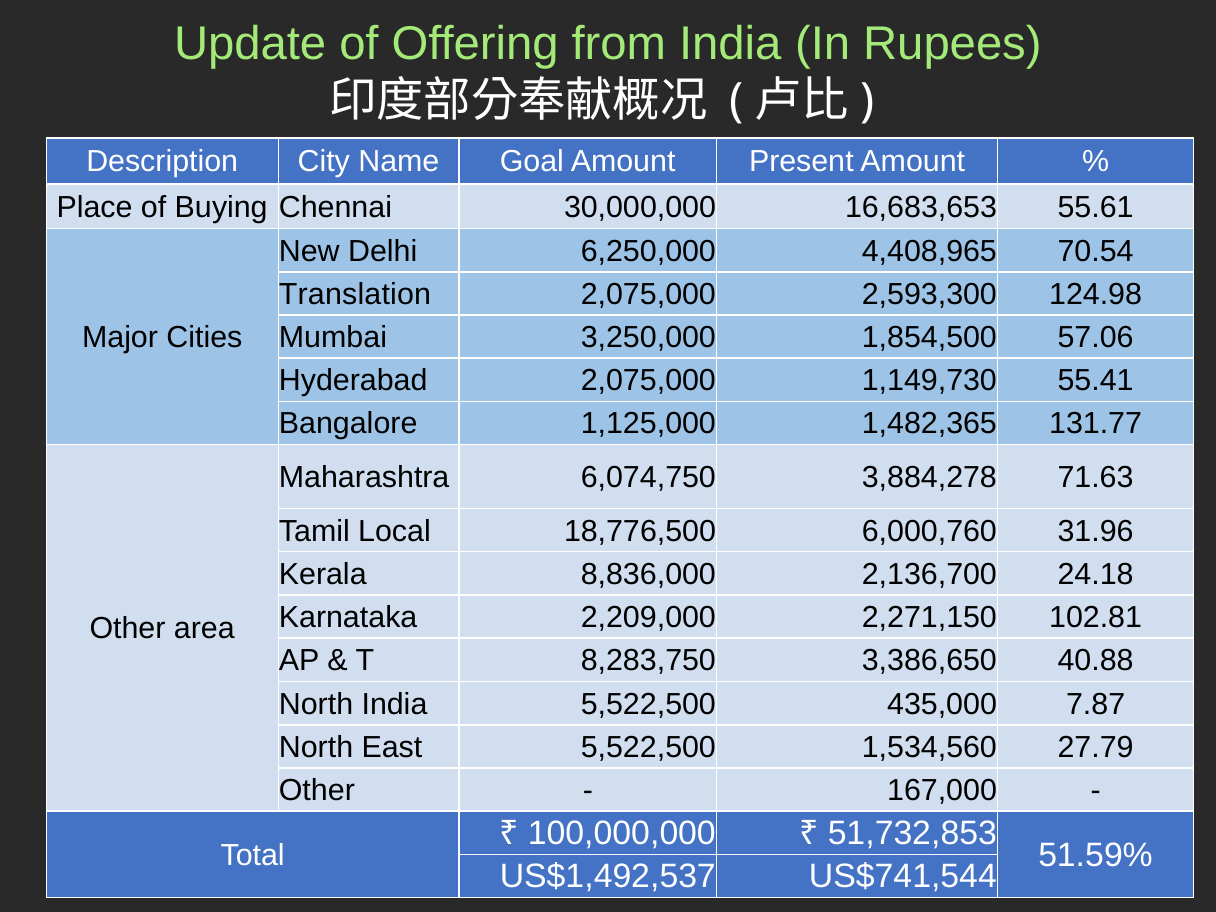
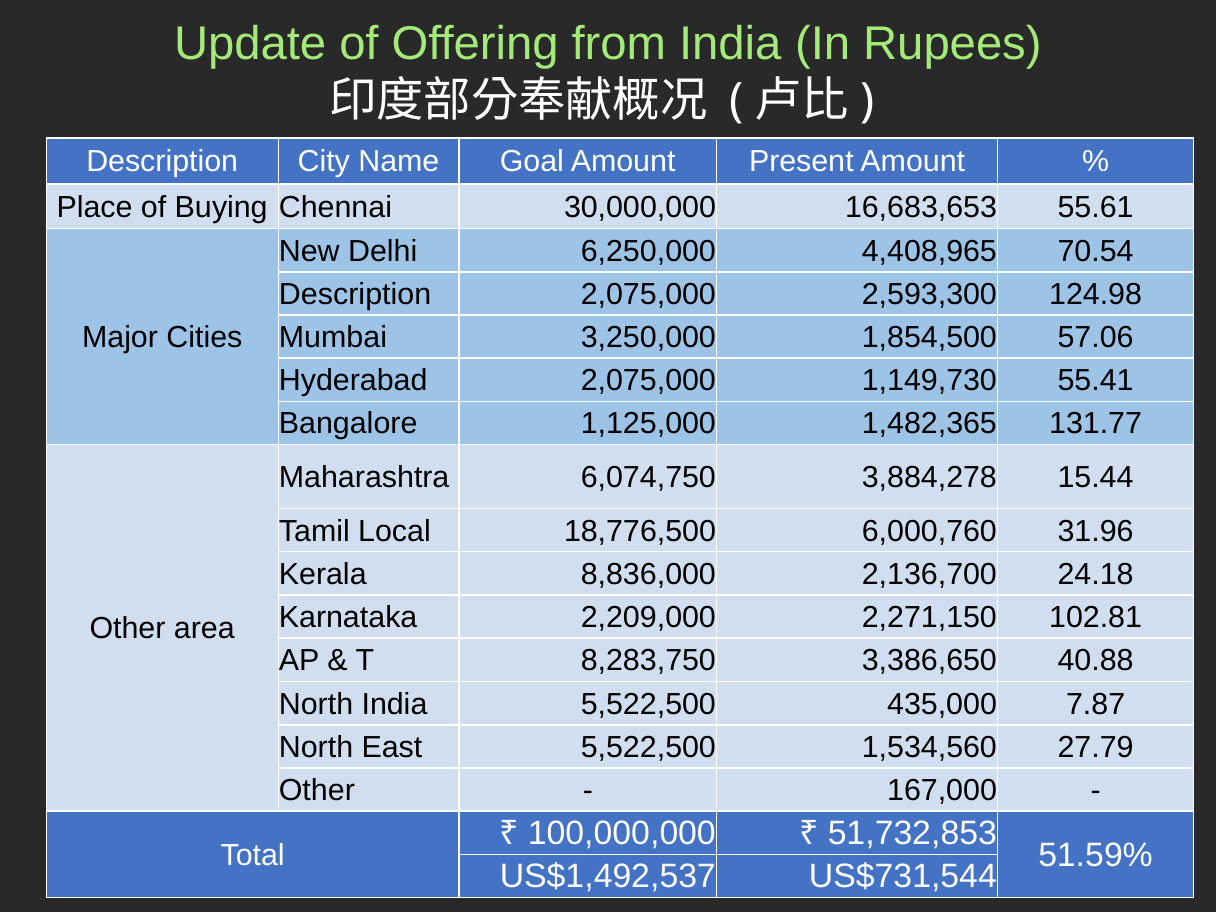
Translation at (355, 294): Translation -> Description
71.63: 71.63 -> 15.44
US$741,544: US$741,544 -> US$731,544
